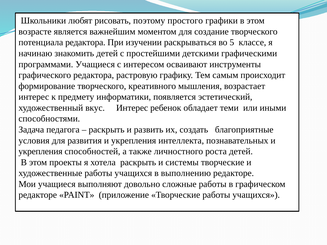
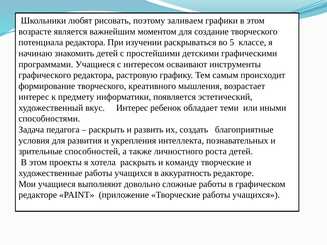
простого: простого -> заливаем
укрепления at (40, 152): укрепления -> зрительные
системы: системы -> команду
выполнению: выполнению -> аккуратность
